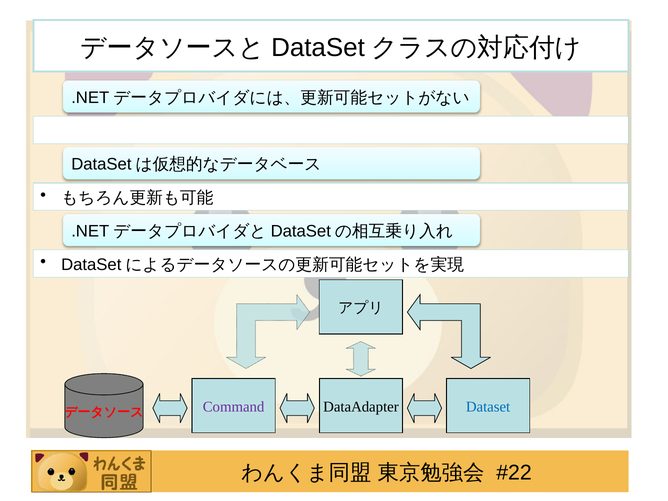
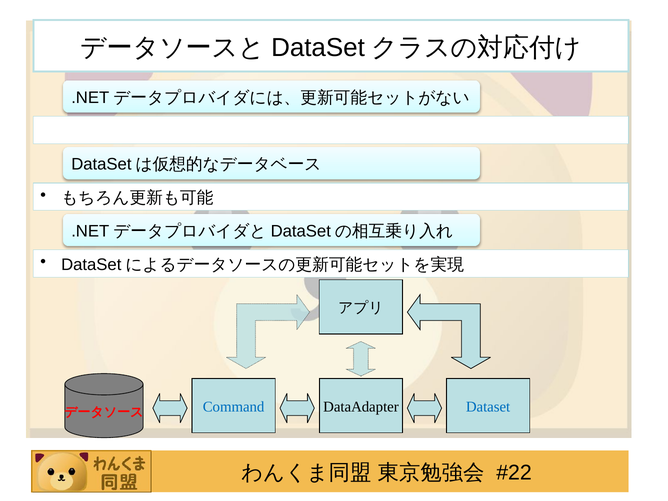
Command colour: purple -> blue
